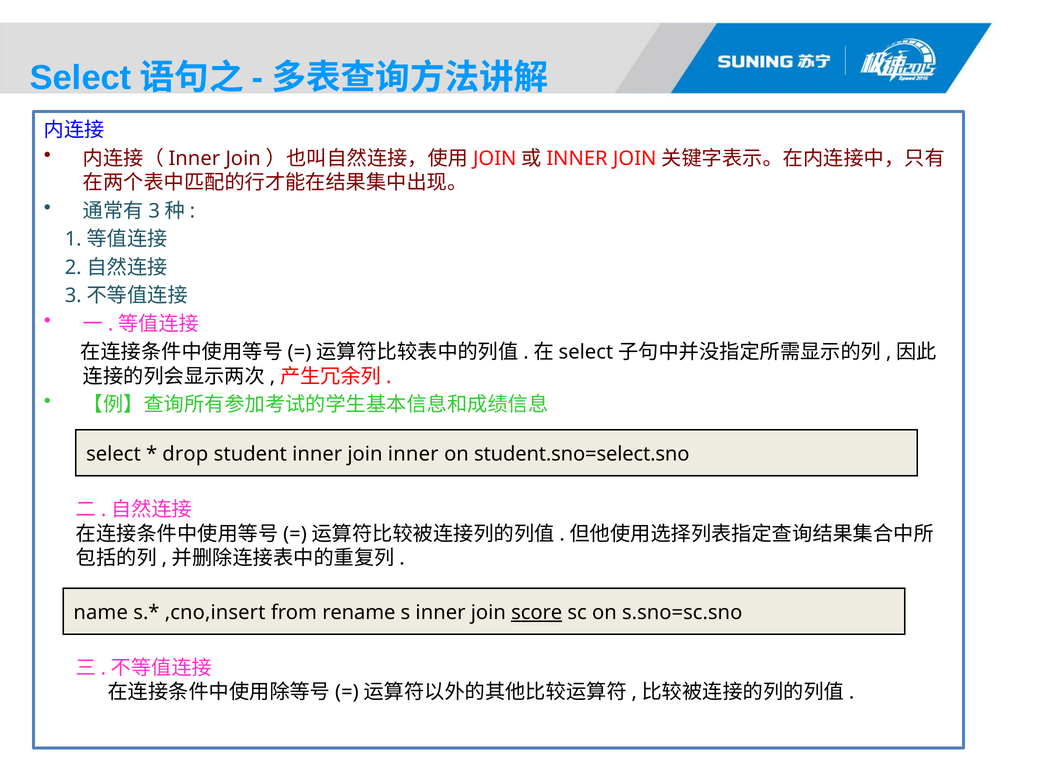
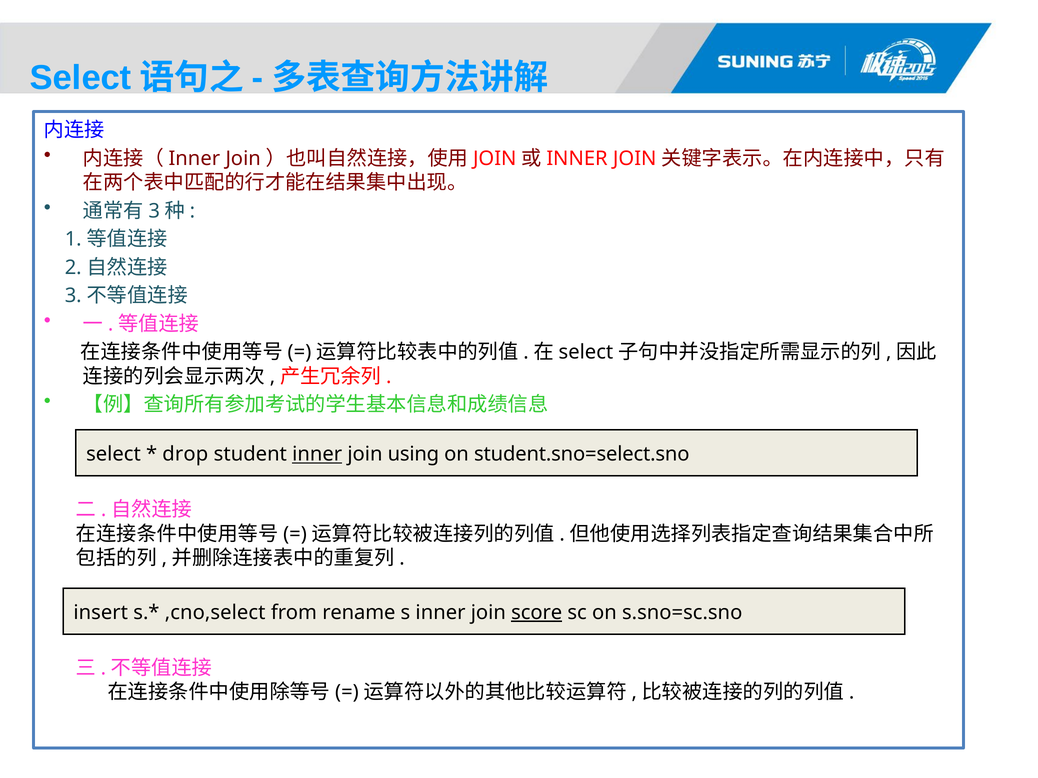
inner at (317, 455) underline: none -> present
join inner: inner -> using
name: name -> insert
,cno,insert: ,cno,insert -> ,cno,select
